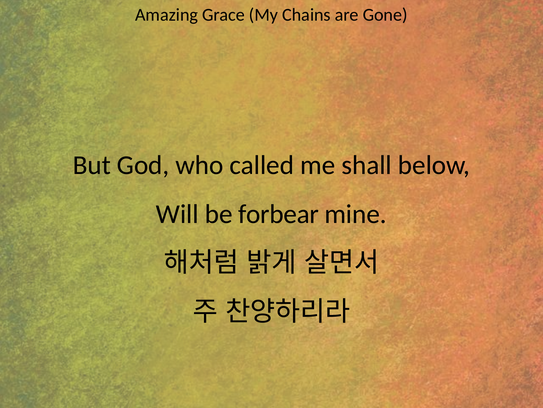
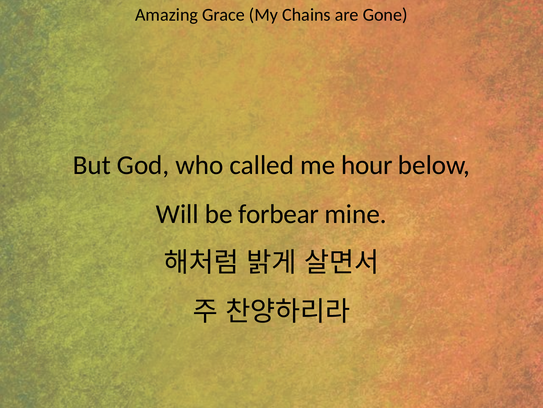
shall: shall -> hour
